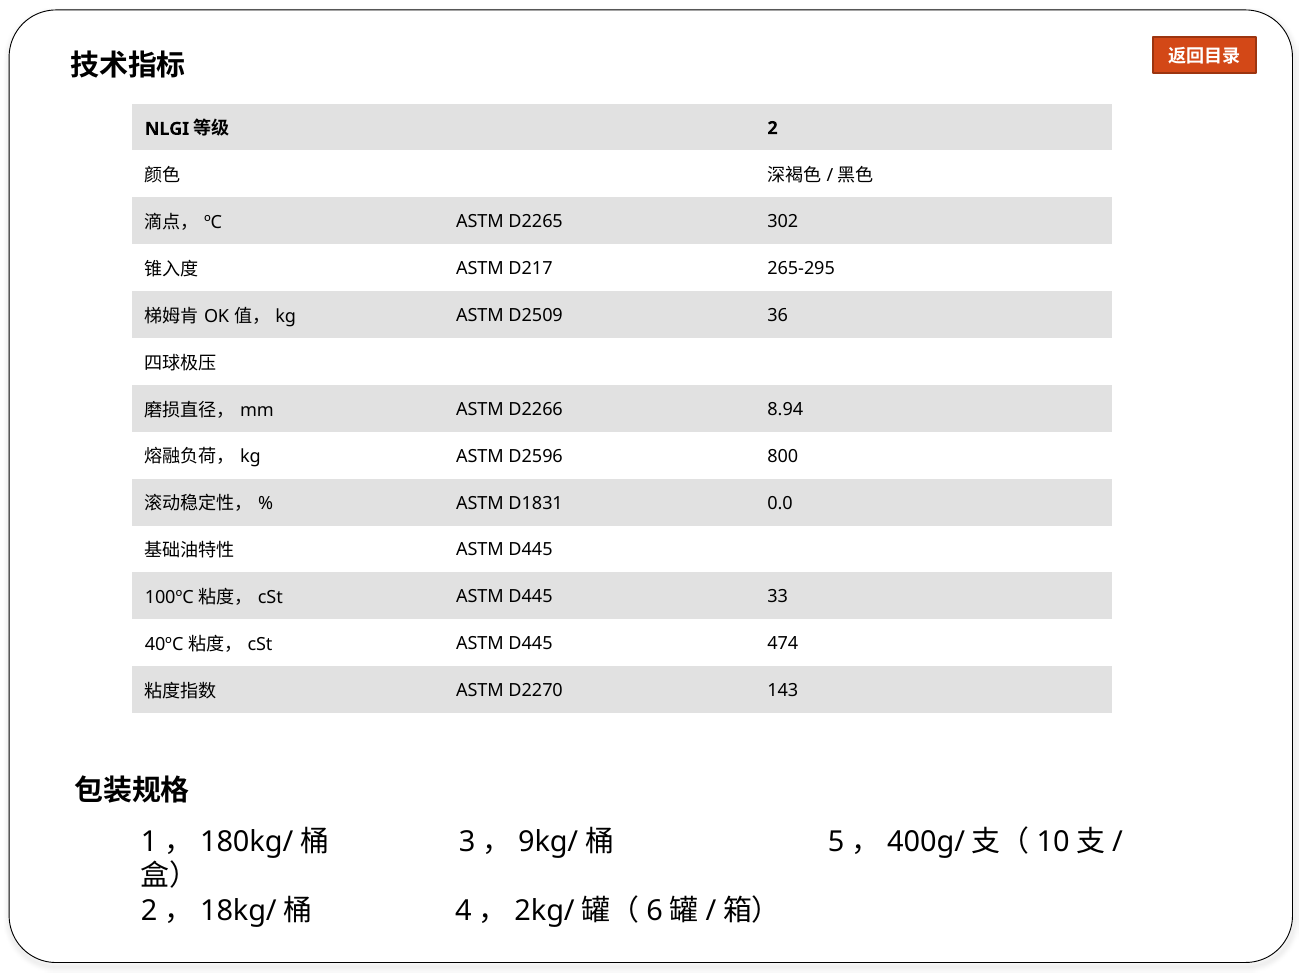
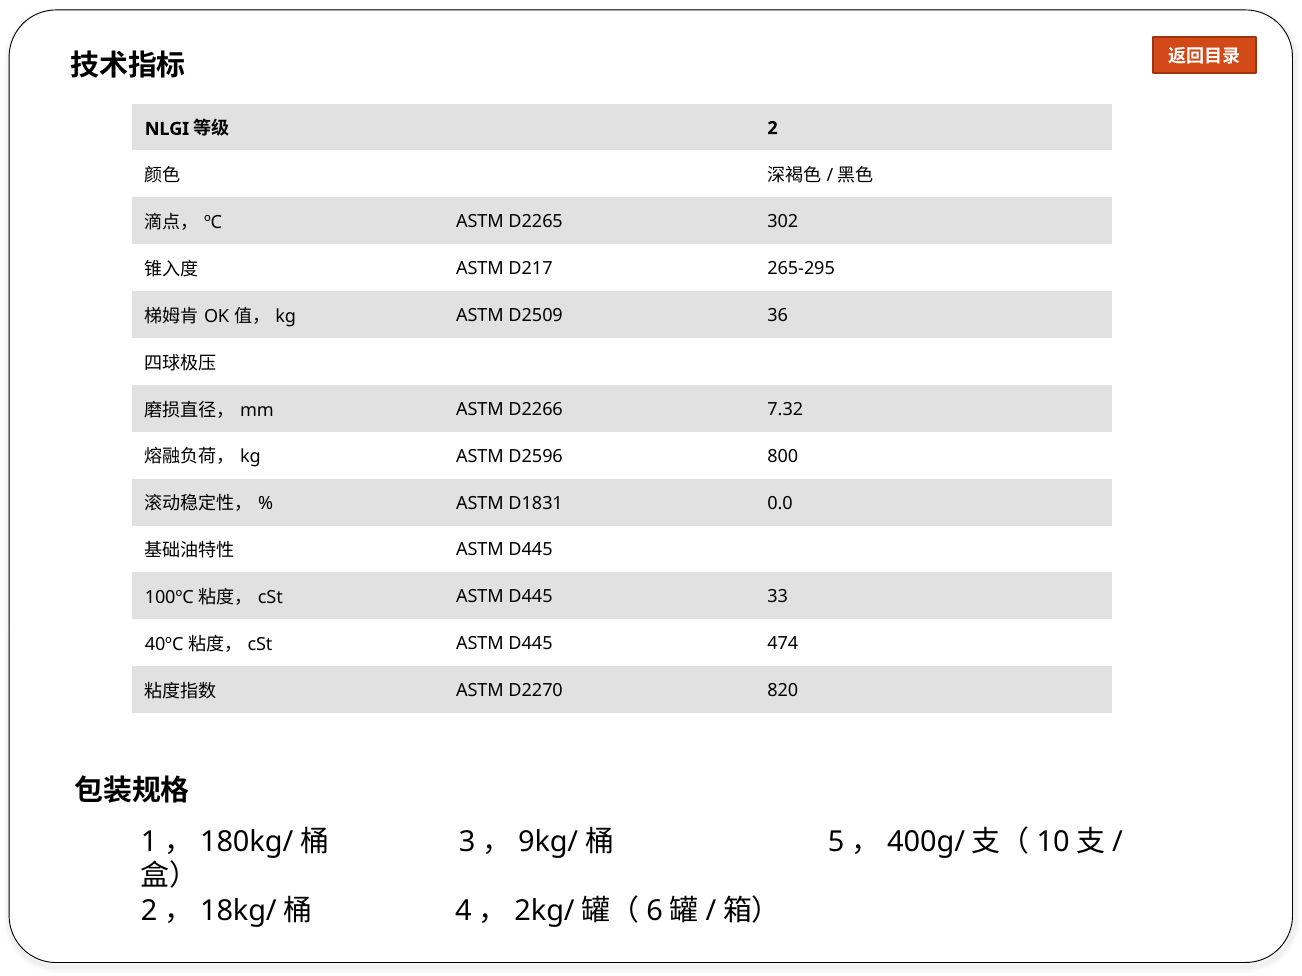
8.94: 8.94 -> 7.32
143: 143 -> 820
